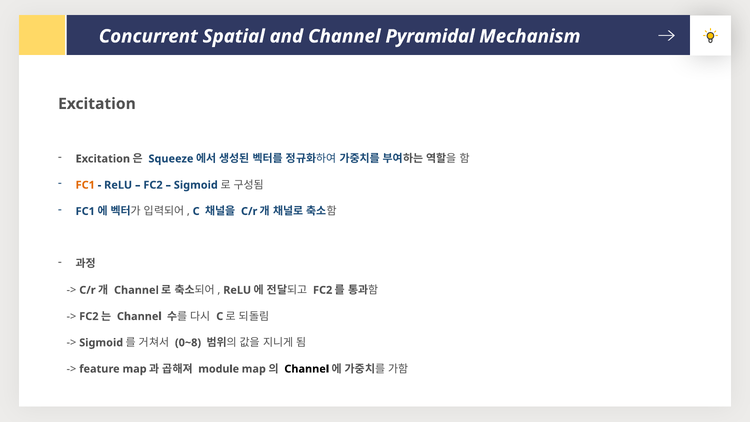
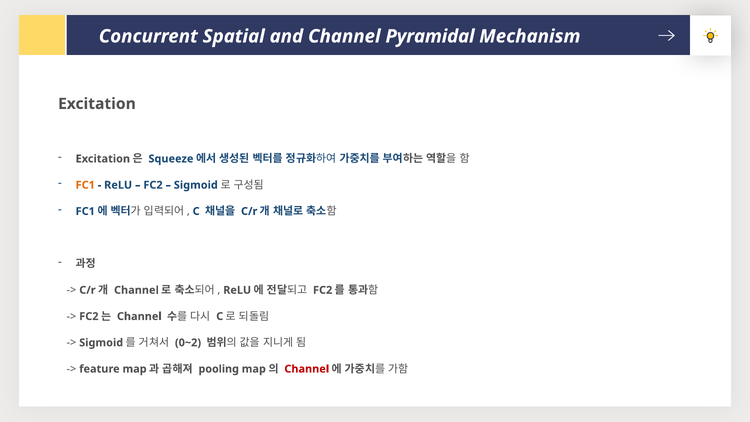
0~8: 0~8 -> 0~2
module: module -> pooling
Channel at (307, 369) colour: black -> red
